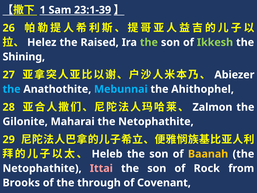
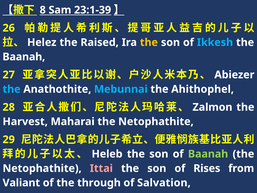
1: 1 -> 8
the at (149, 42) colour: light green -> yellow
Ikkesh colour: light green -> light blue
Shining at (24, 57): Shining -> Baanah
Gilonite: Gilonite -> Harvest
Baanah at (208, 154) colour: yellow -> light green
Rock: Rock -> Rises
Brooks: Brooks -> Valiant
Covenant: Covenant -> Salvation
